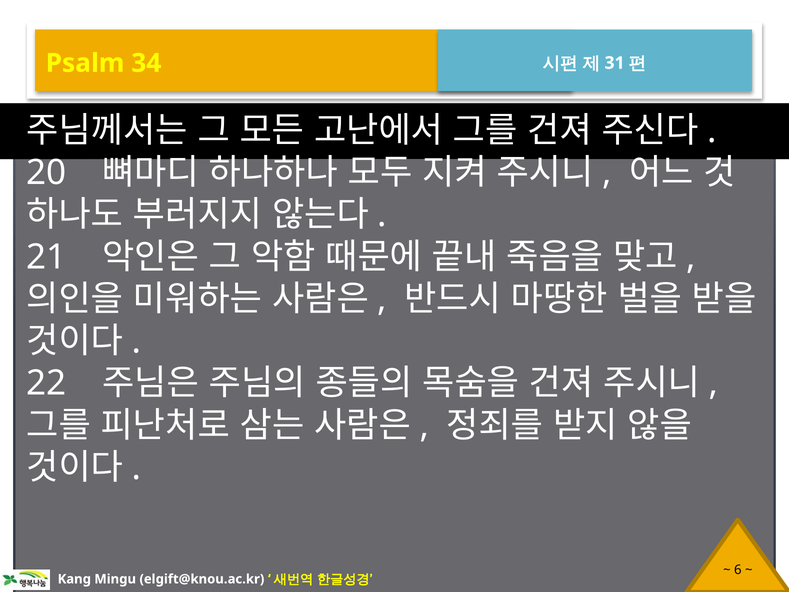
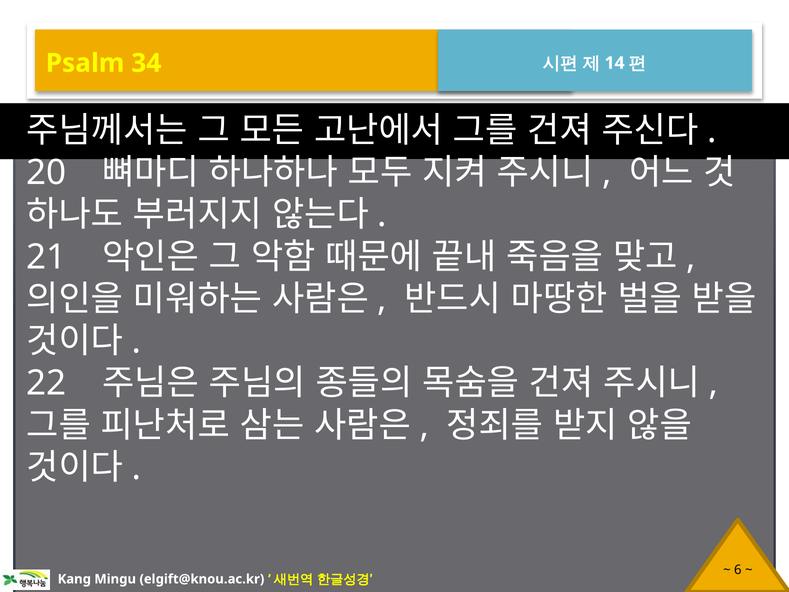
31: 31 -> 14
